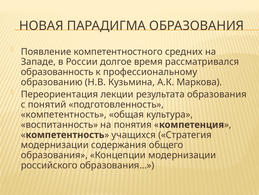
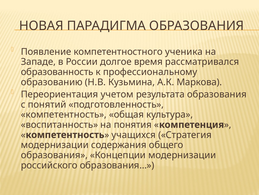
средних: средних -> ученика
лекции: лекции -> учетом
